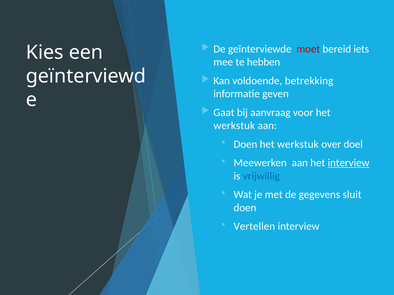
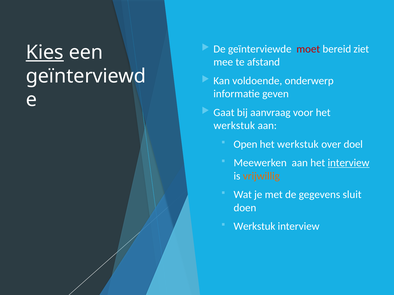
iets: iets -> ziet
Kies underline: none -> present
hebben: hebben -> afstand
betrekking: betrekking -> onderwerp
Doen at (245, 144): Doen -> Open
vrijwillig colour: blue -> orange
Vertellen at (254, 227): Vertellen -> Werkstuk
